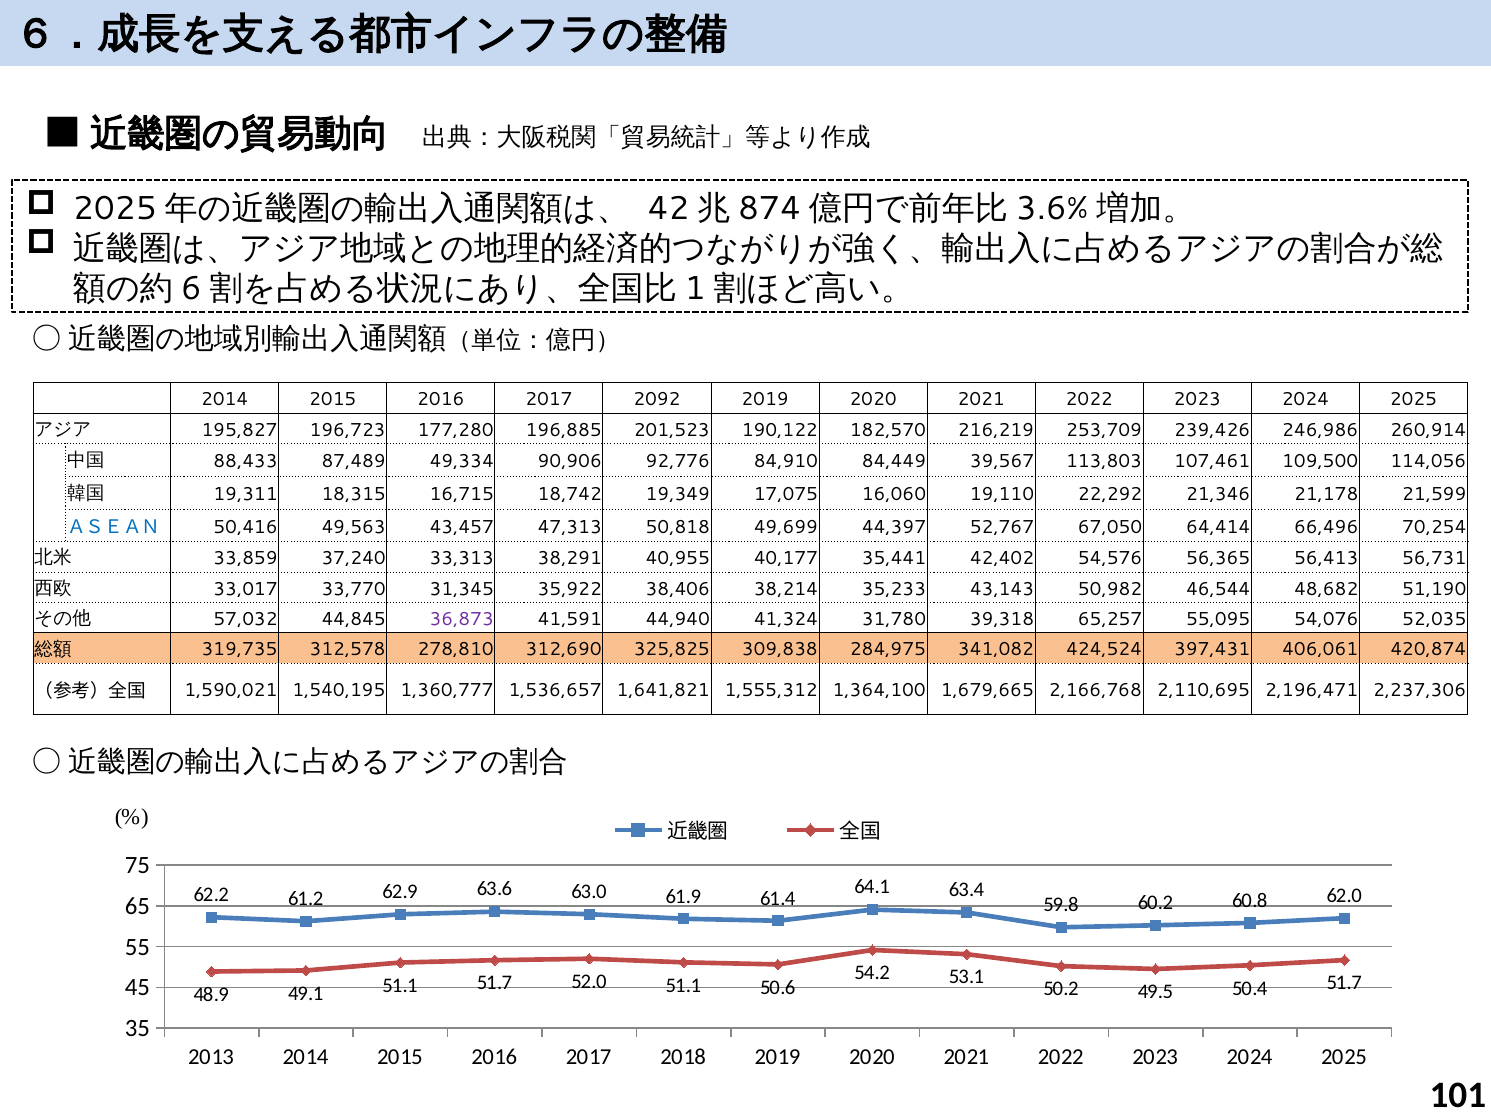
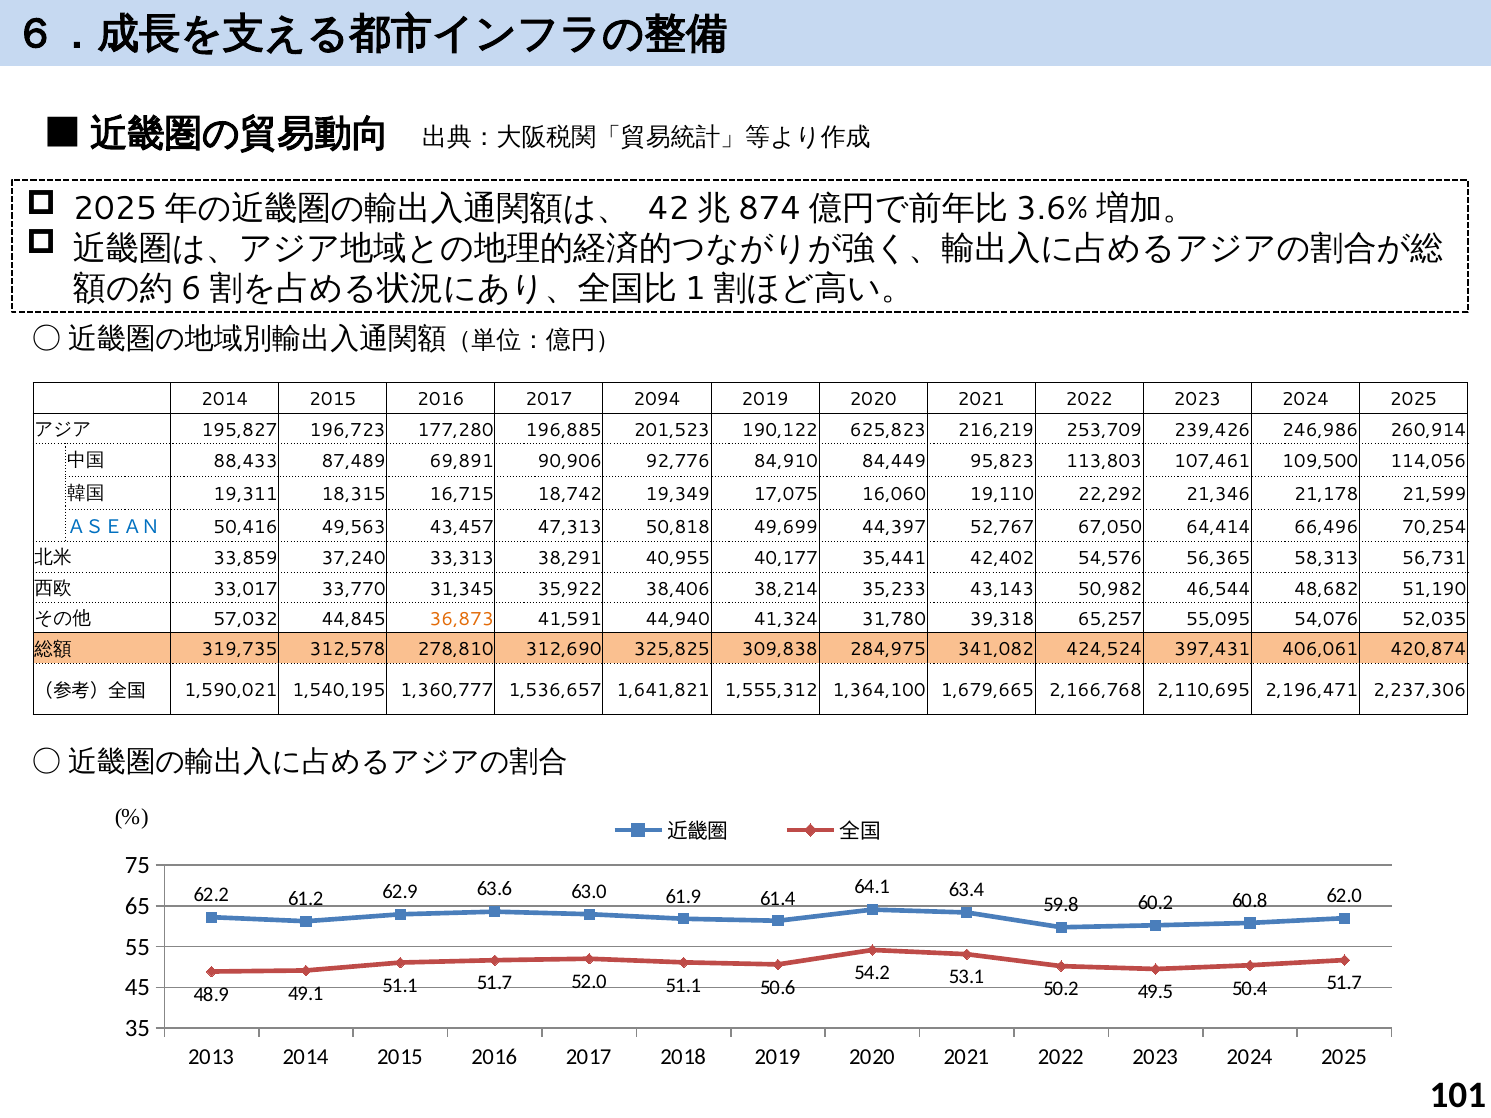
2092: 2092 -> 2094
182,570: 182,570 -> 625,823
49,334: 49,334 -> 69,891
39,567: 39,567 -> 95,823
56,413: 56,413 -> 58,313
36,873 colour: purple -> orange
